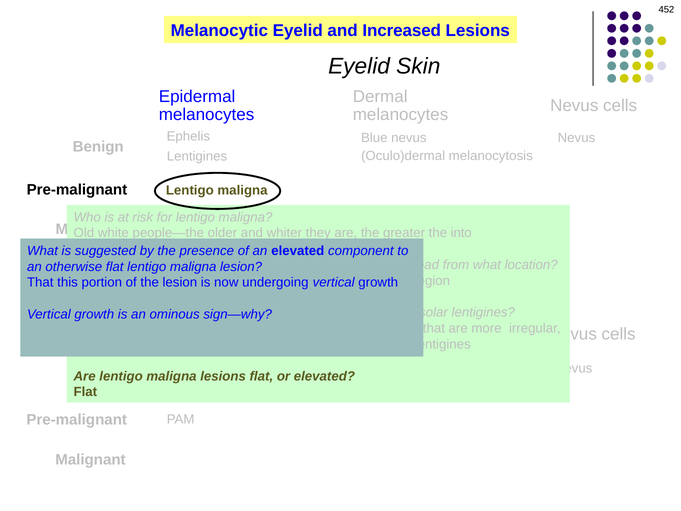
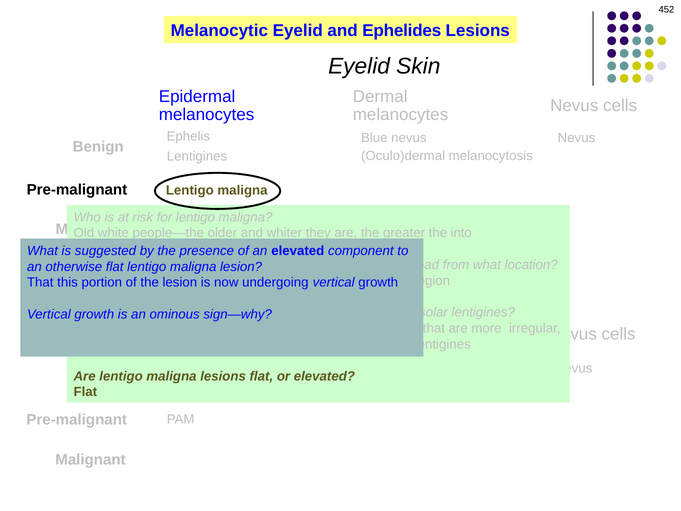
Increased: Increased -> Ephelides
